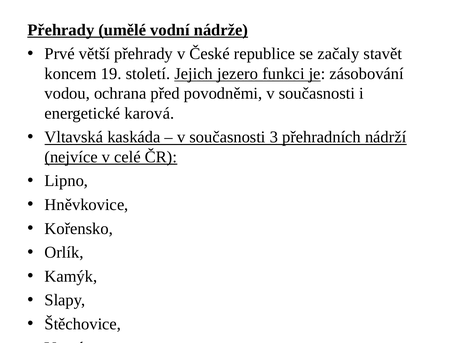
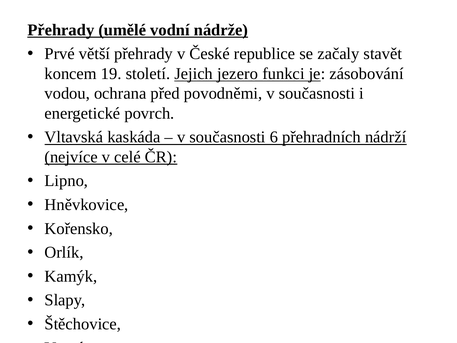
karová: karová -> povrch
3: 3 -> 6
